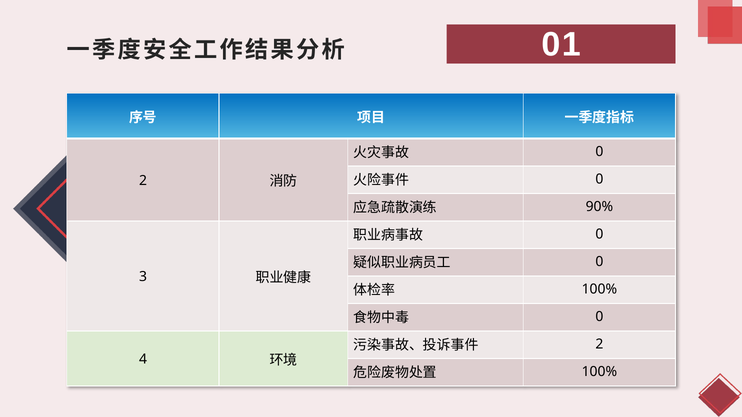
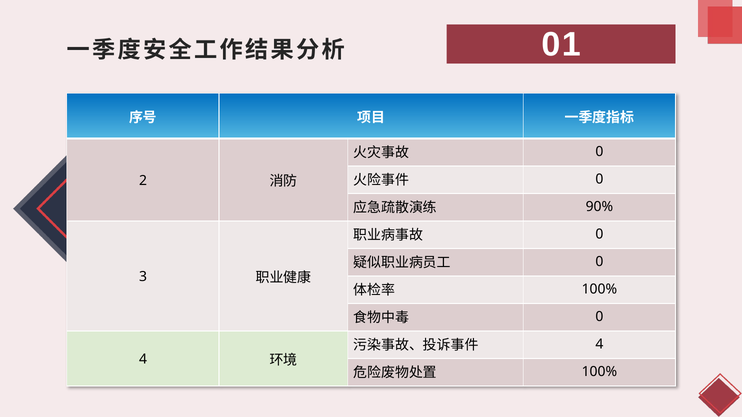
2 at (599, 344): 2 -> 4
